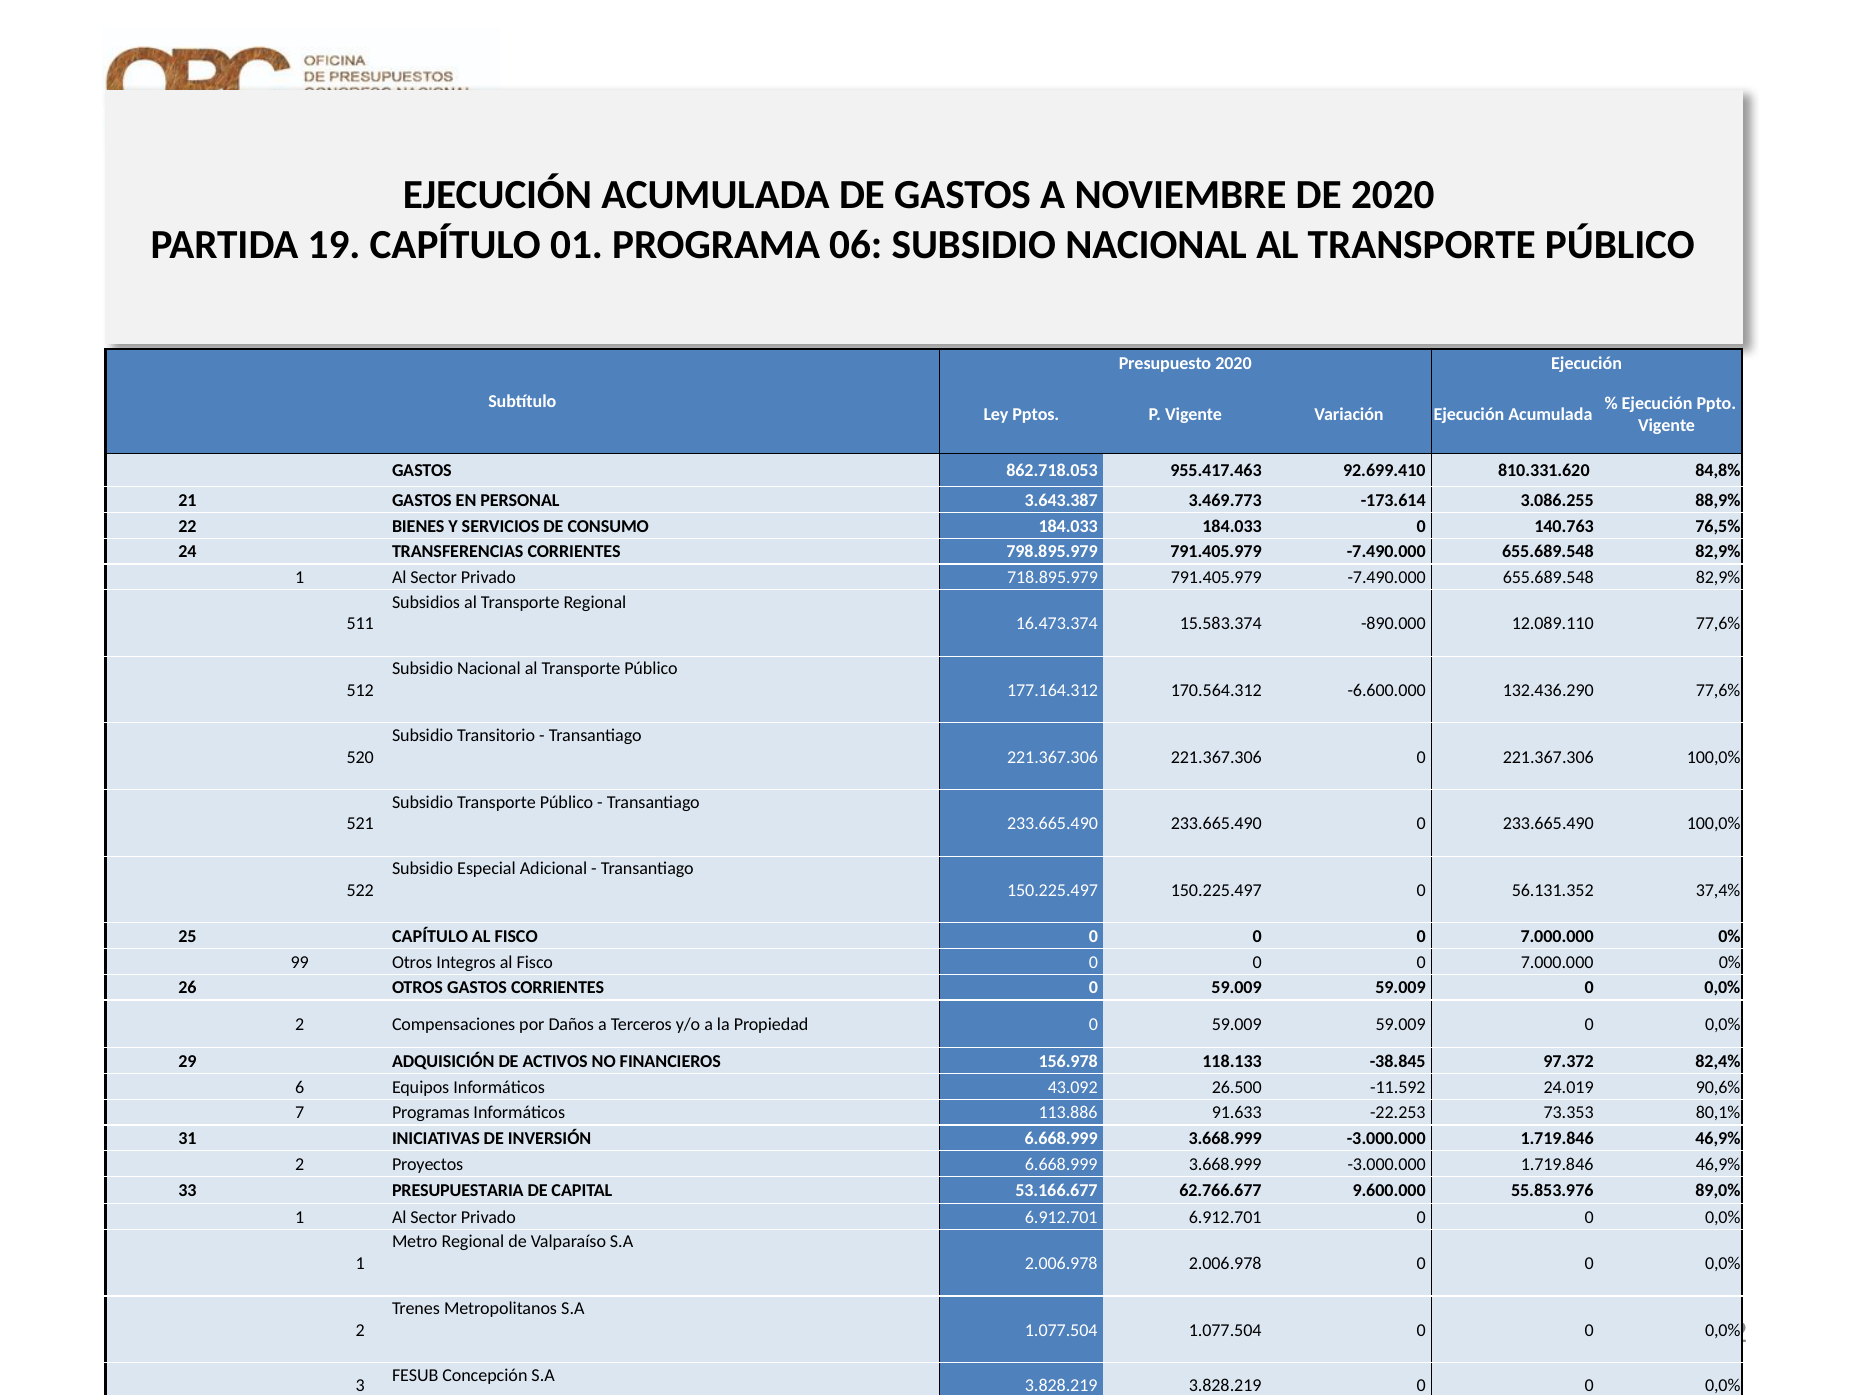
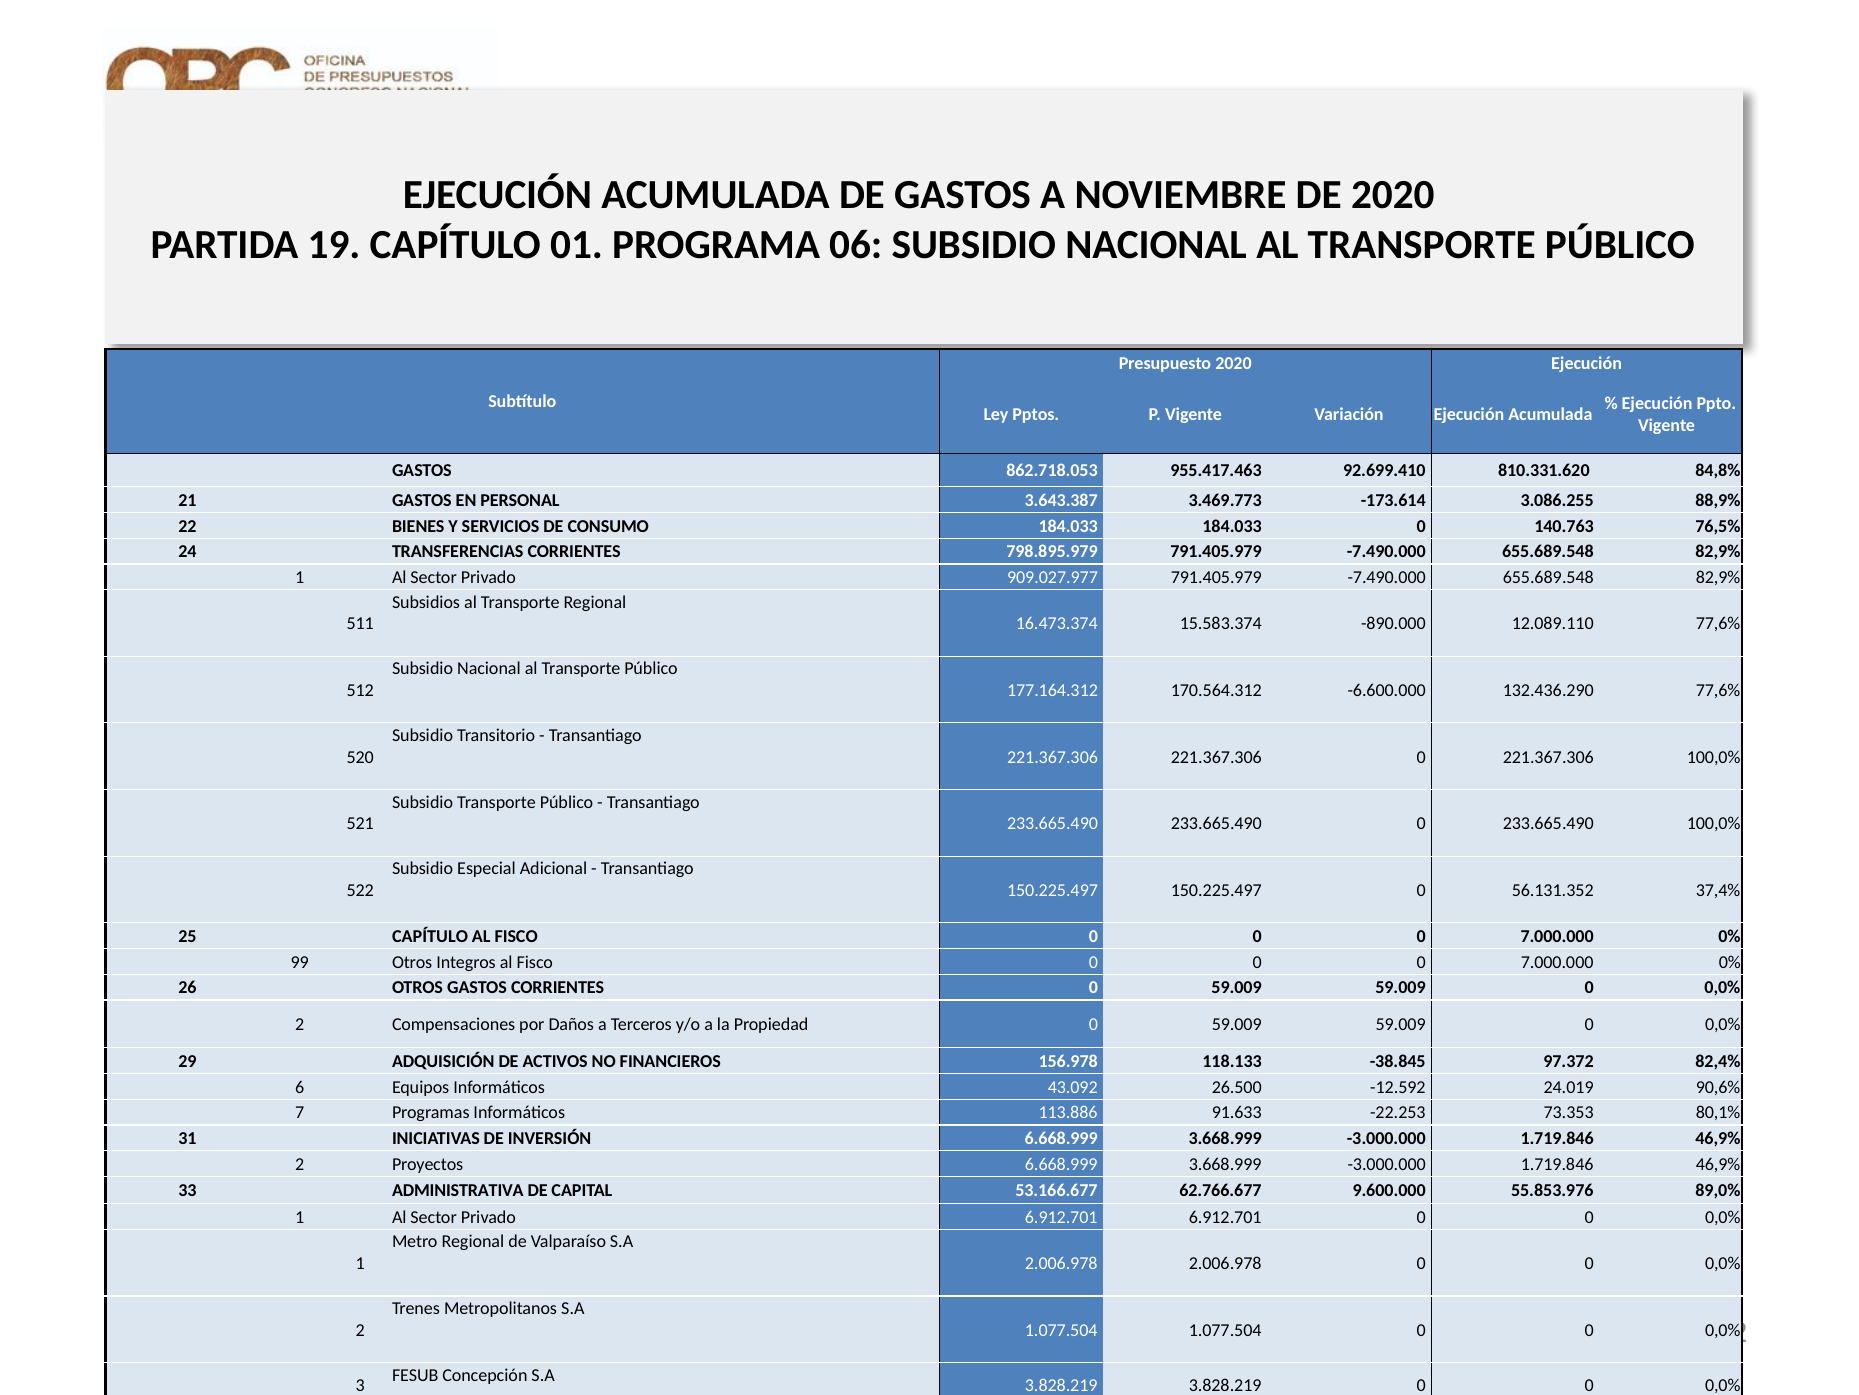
718.895.979: 718.895.979 -> 909.027.977
-11.592: -11.592 -> -12.592
33 PRESUPUESTARIA: PRESUPUESTARIA -> ADMINISTRATIVA
